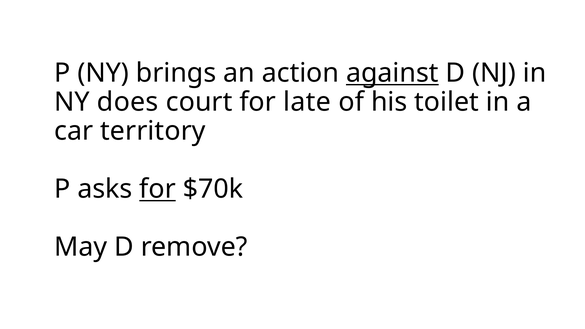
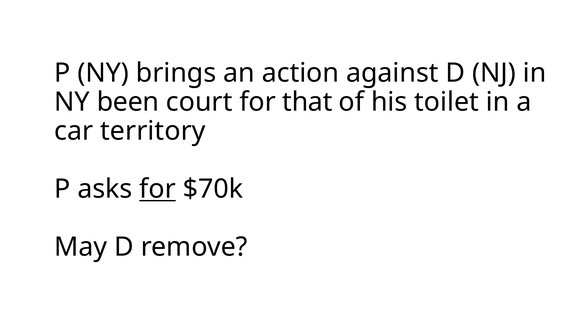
against underline: present -> none
does: does -> been
late: late -> that
